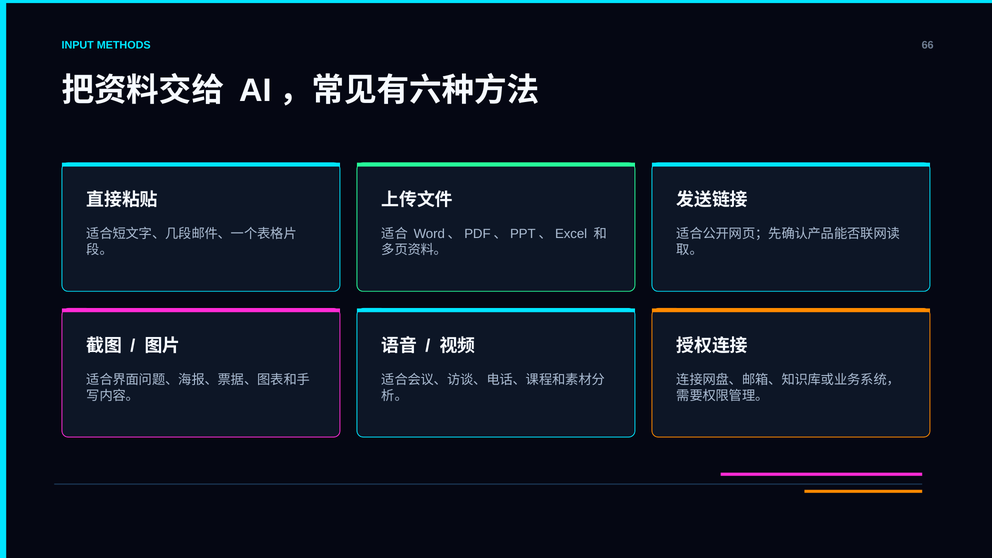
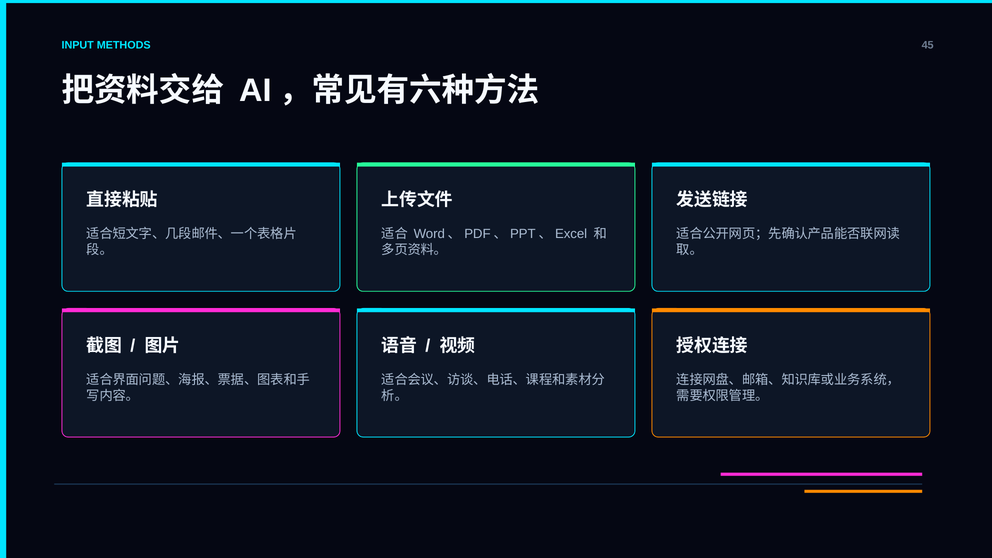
66: 66 -> 45
